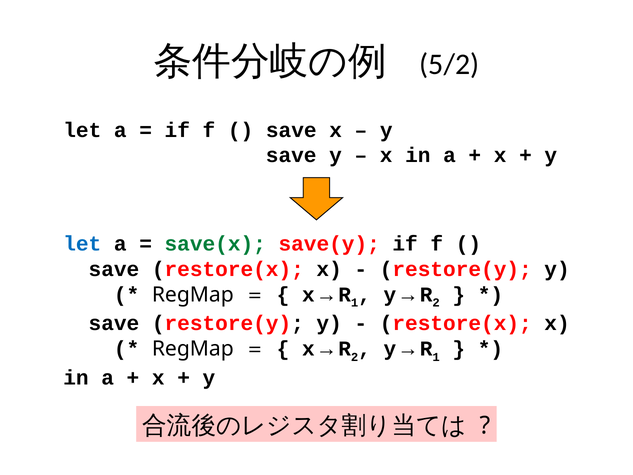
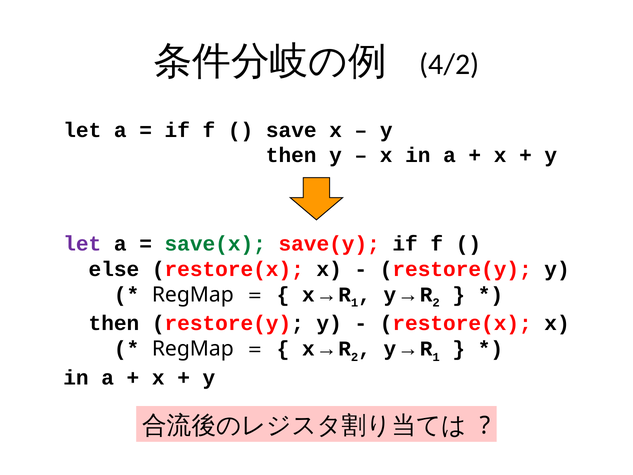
5/2: 5/2 -> 4/2
save at (291, 155): save -> then
let at (82, 244) colour: blue -> purple
save at (114, 269): save -> else
save at (114, 323): save -> then
